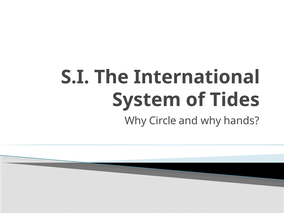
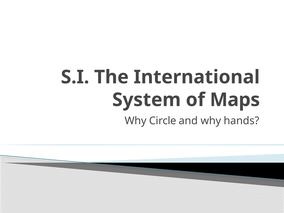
Tides: Tides -> Maps
